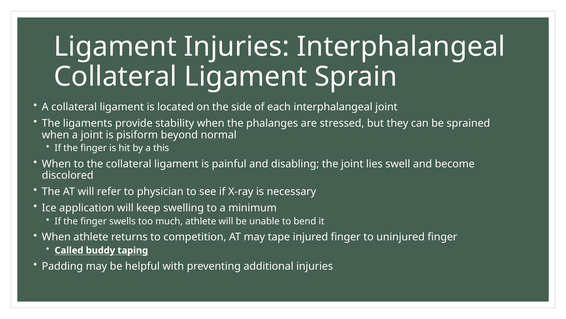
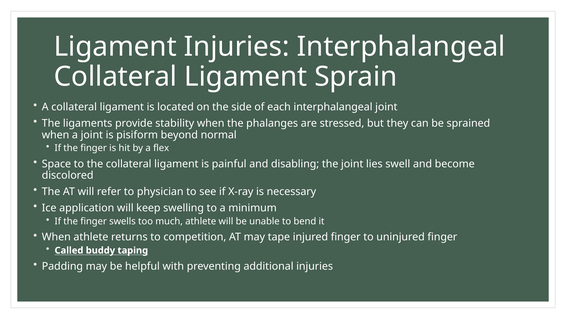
this: this -> flex
When at (56, 164): When -> Space
